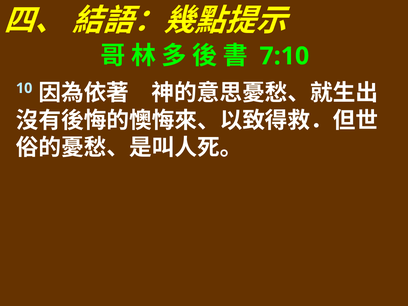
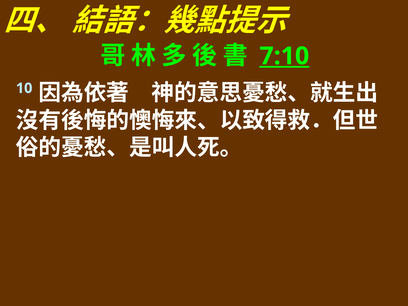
7:10 underline: none -> present
